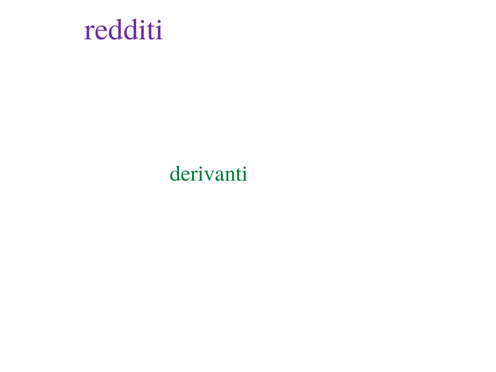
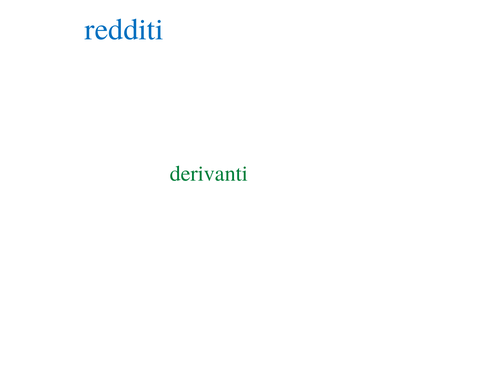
redditi colour: purple -> blue
